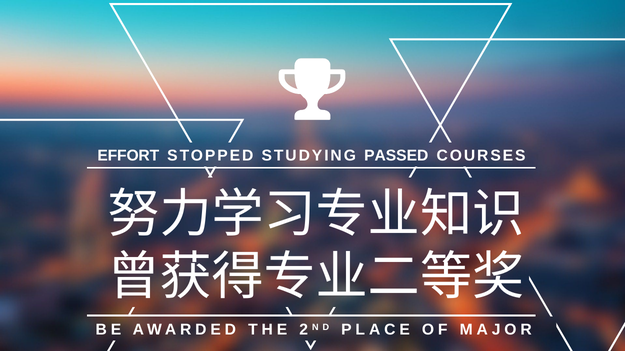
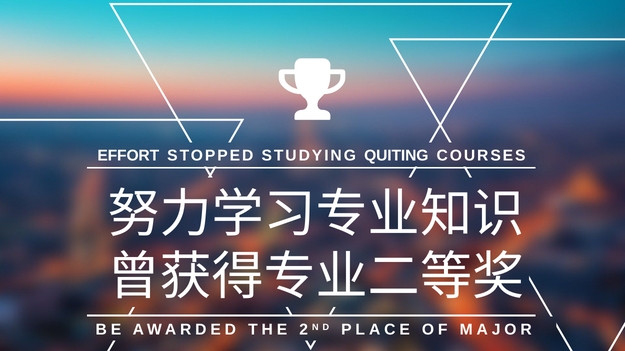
PASSED: PASSED -> QUITING
